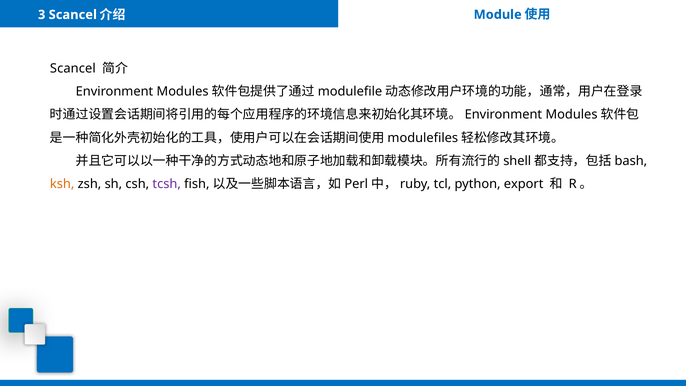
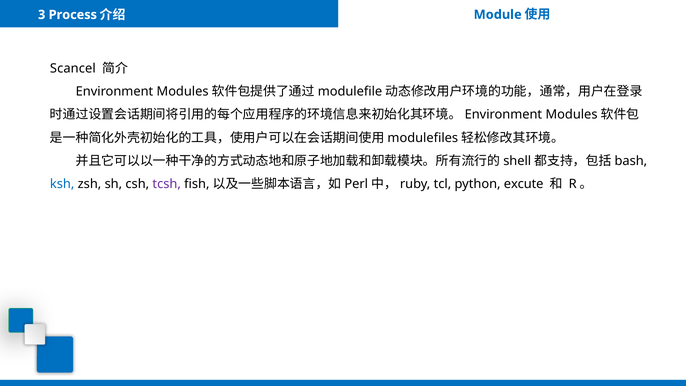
3 Scancel: Scancel -> Process
ksh colour: orange -> blue
export: export -> excute
